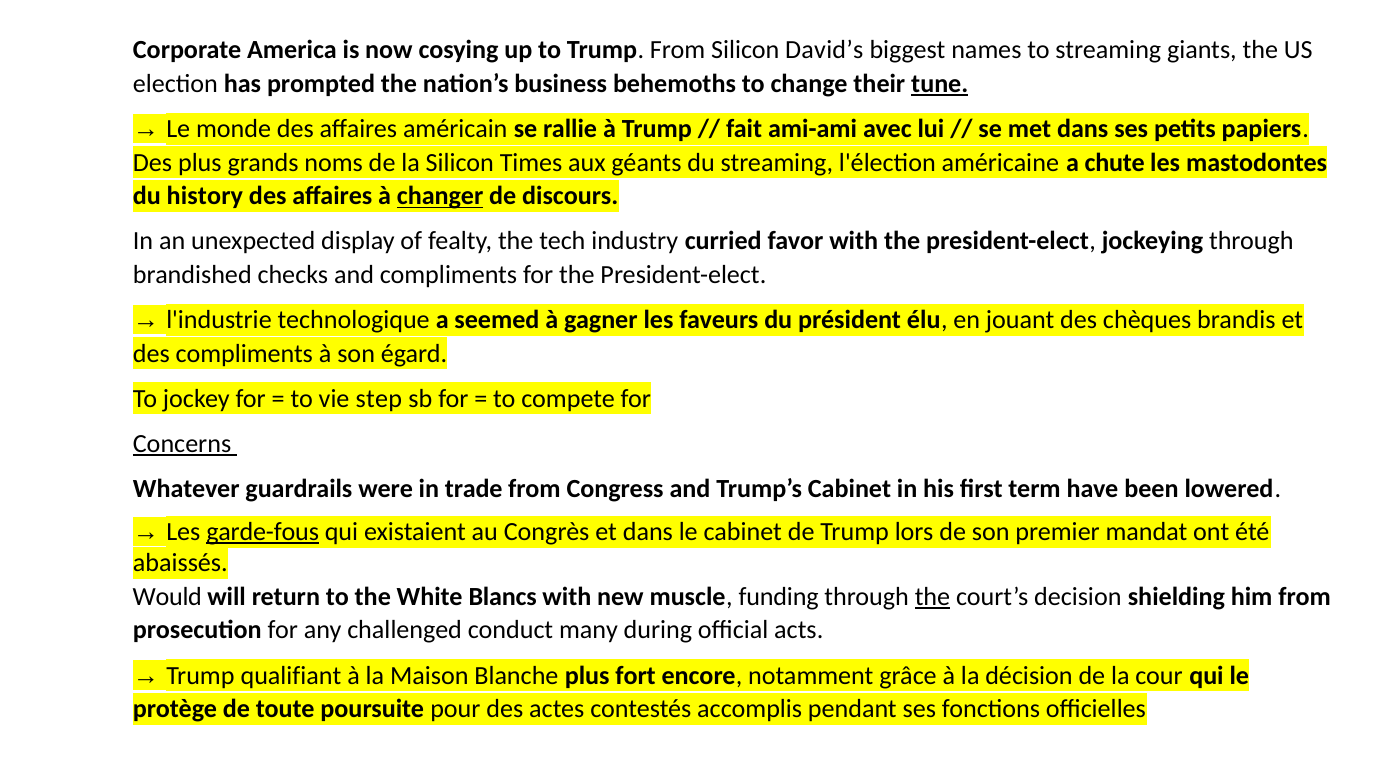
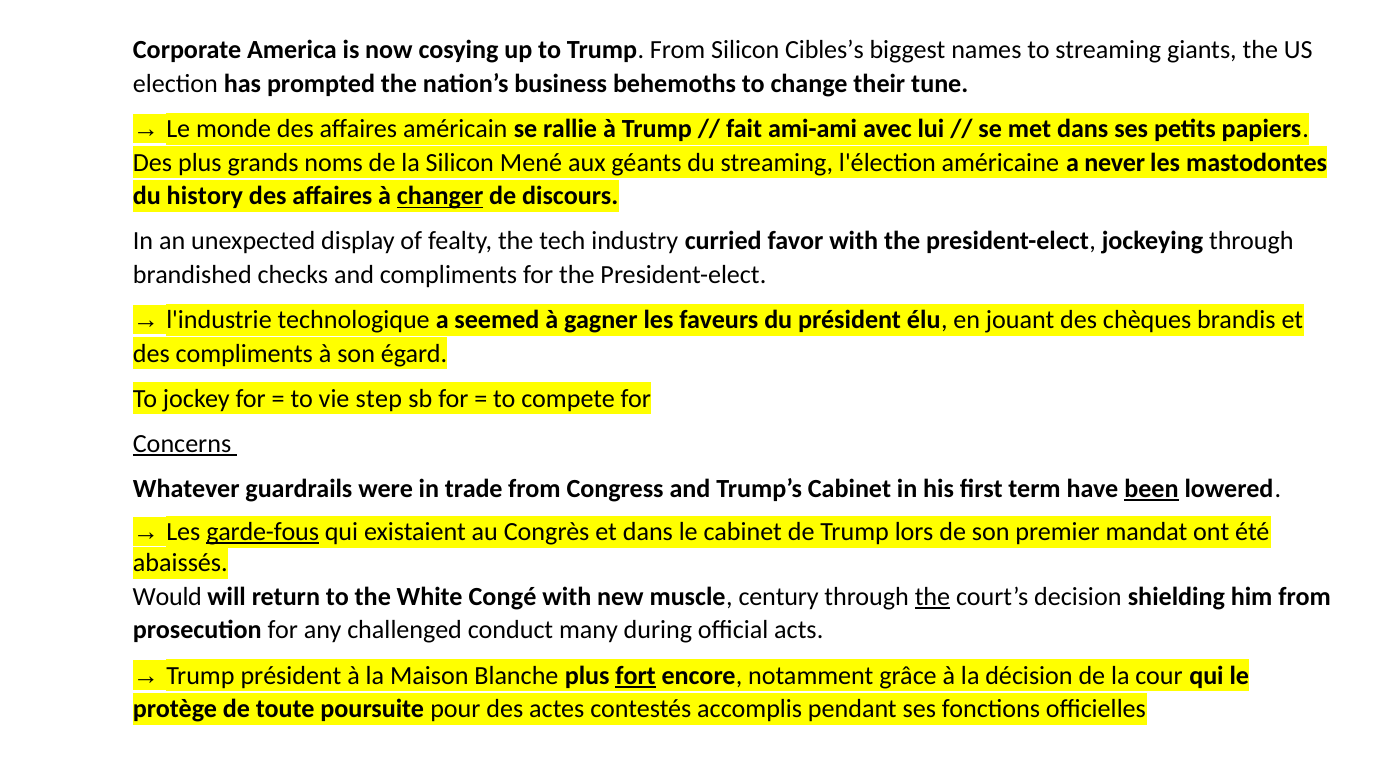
David’s: David’s -> Cibles’s
tune underline: present -> none
Times: Times -> Mené
chute: chute -> never
been underline: none -> present
Blancs: Blancs -> Congé
funding: funding -> century
Trump qualifiant: qualifiant -> président
fort underline: none -> present
